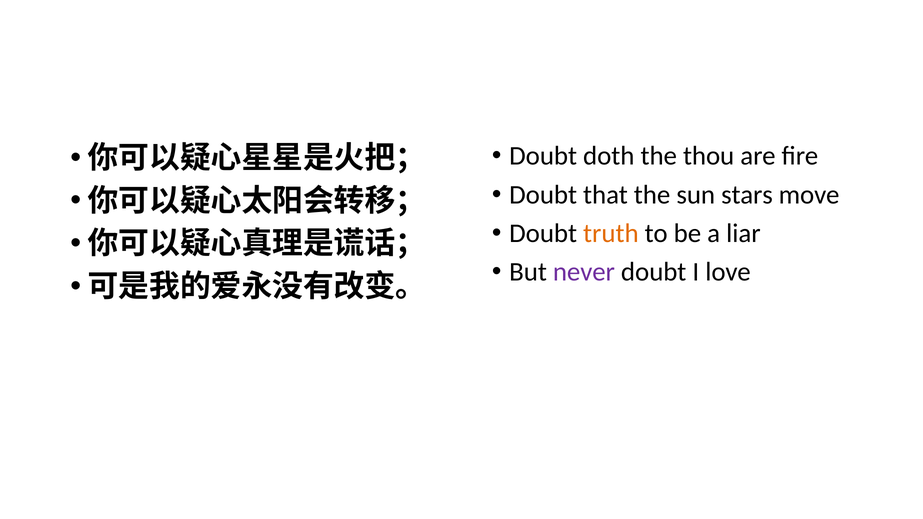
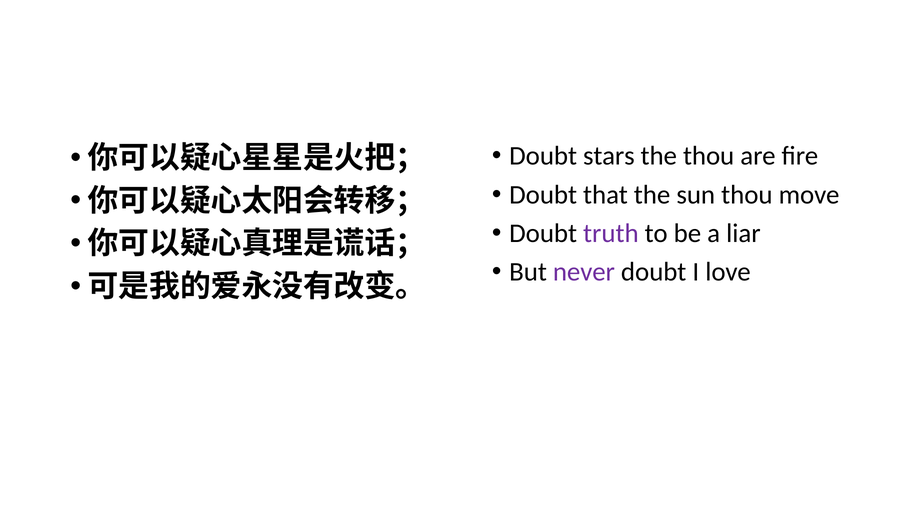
doth: doth -> stars
sun stars: stars -> thou
truth colour: orange -> purple
